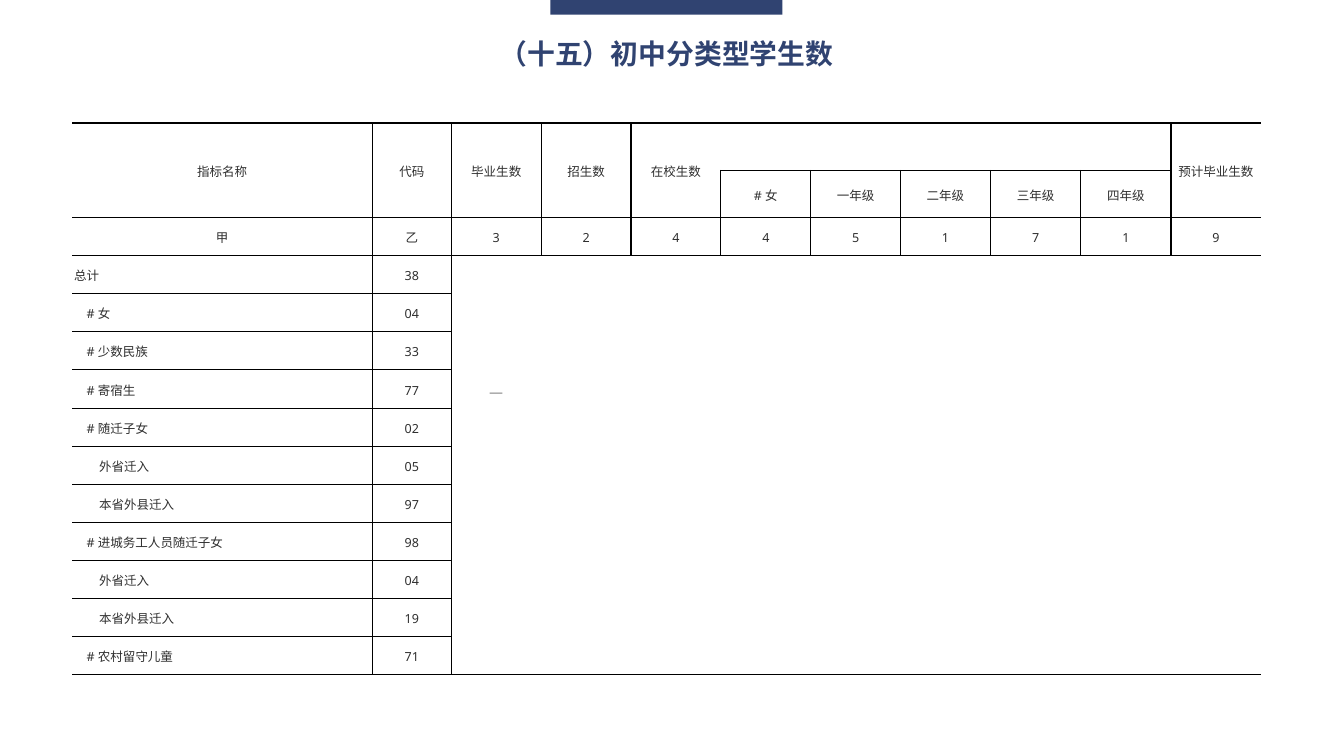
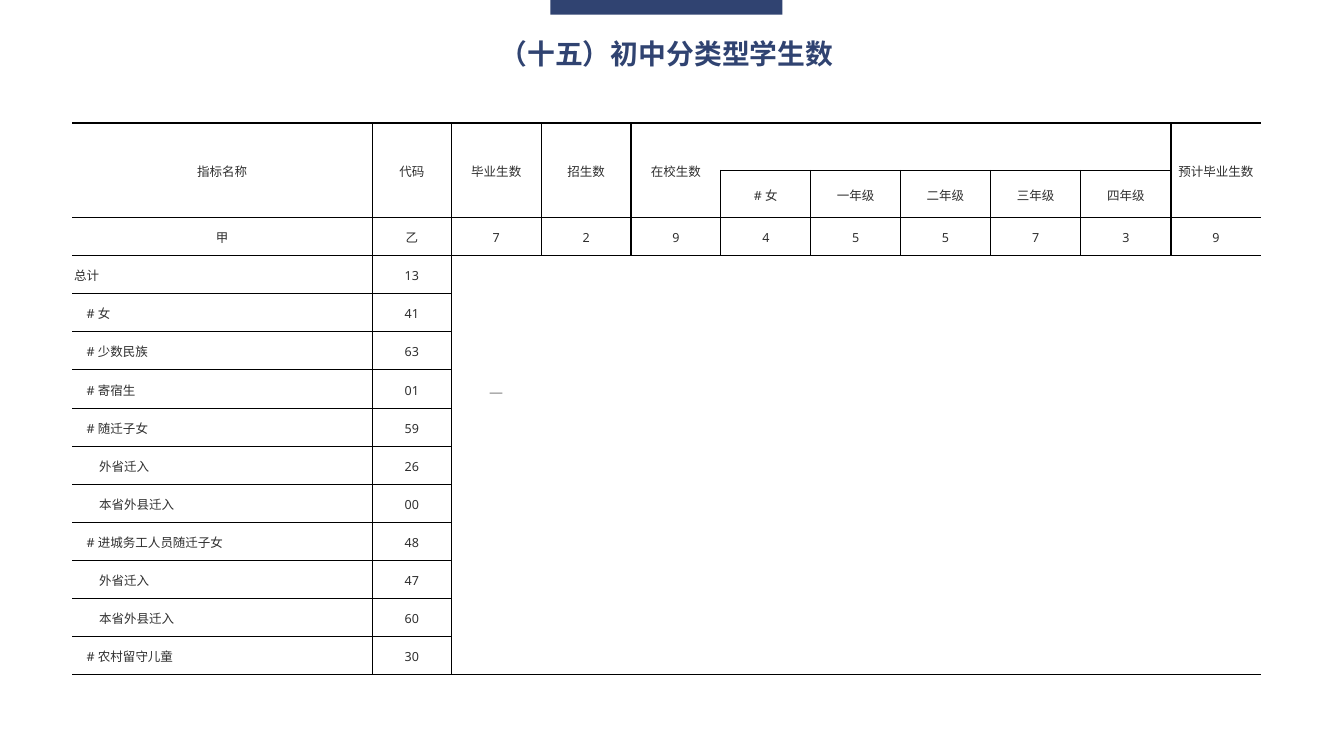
3 at (496, 239): 3 -> 7
2 4: 4 -> 9
5 1: 1 -> 5
7 1: 1 -> 3
38: 38 -> 13
04 at (412, 315): 04 -> 41
33: 33 -> 63
77: 77 -> 01
02: 02 -> 59
05: 05 -> 26
97: 97 -> 00
98: 98 -> 48
04 at (412, 581): 04 -> 47
19: 19 -> 60
71: 71 -> 30
